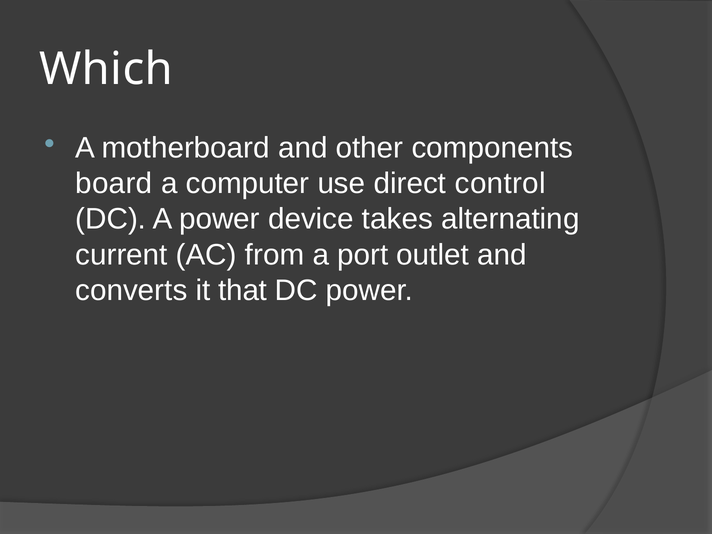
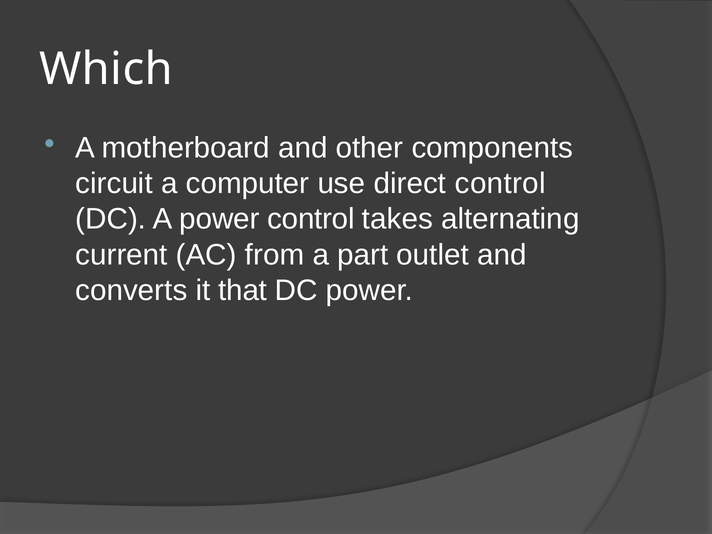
board: board -> circuit
power device: device -> control
port: port -> part
